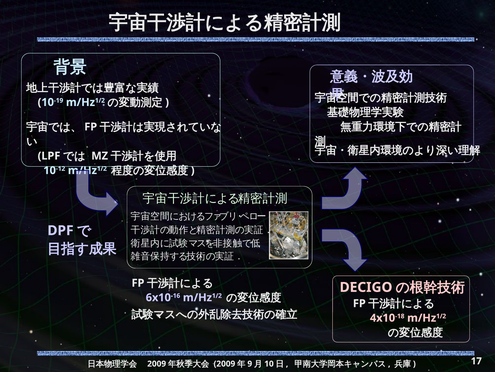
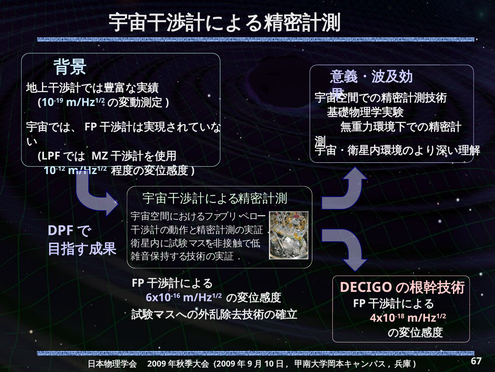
17: 17 -> 67
